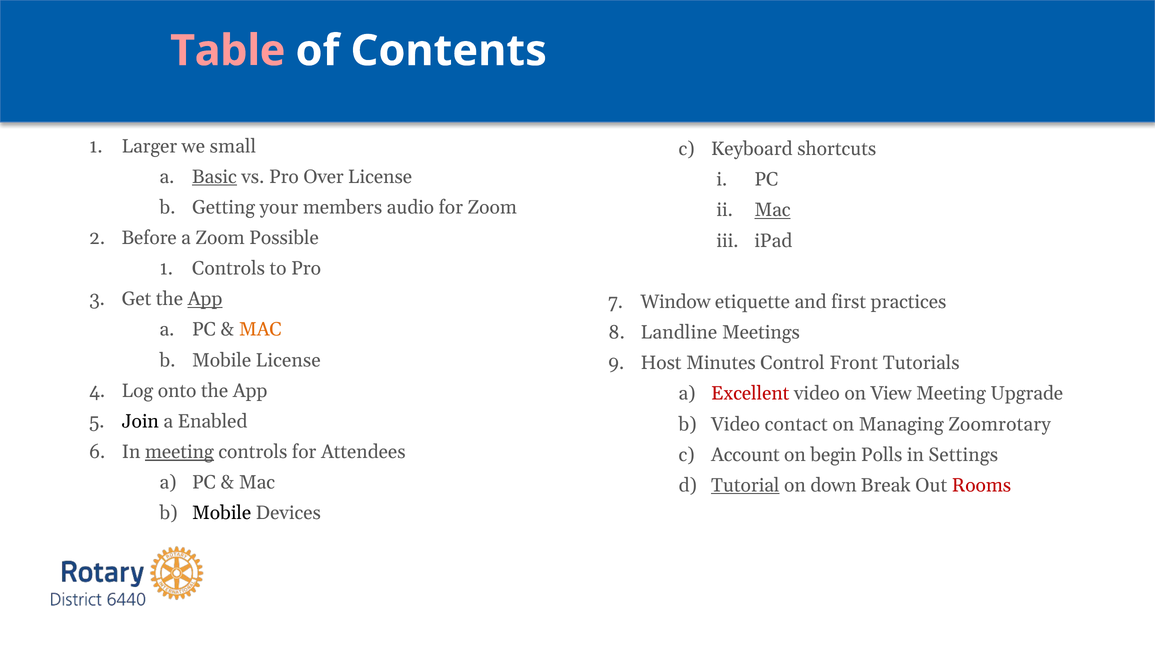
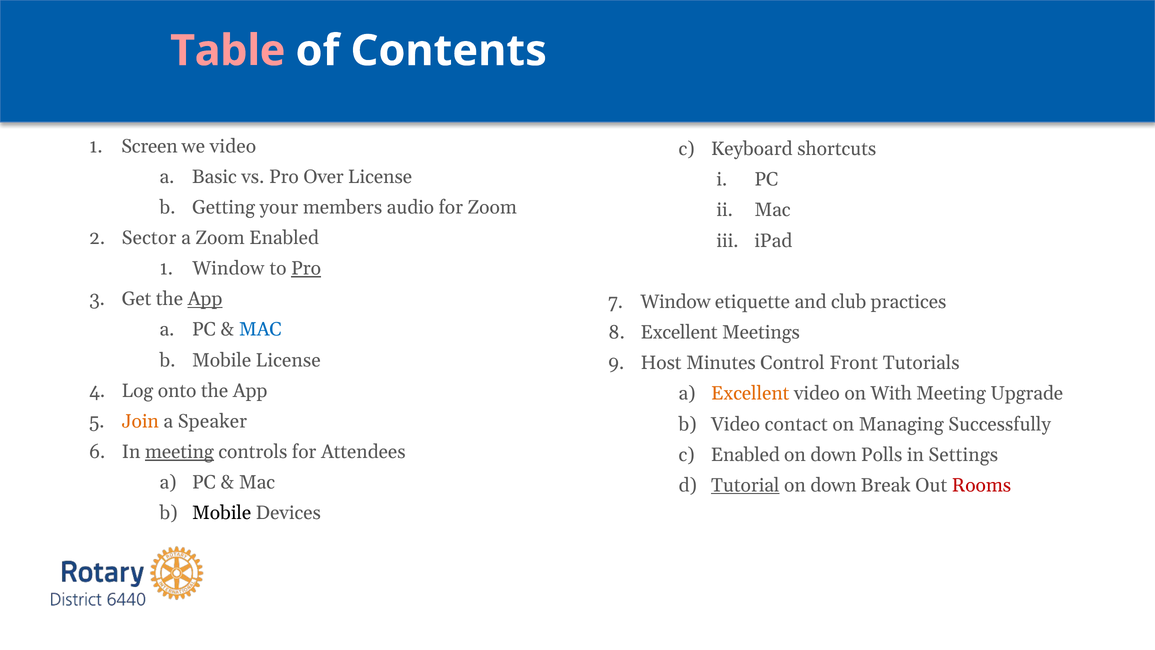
Larger: Larger -> Screen
we small: small -> video
Basic underline: present -> none
Mac at (772, 210) underline: present -> none
Before: Before -> Sector
Zoom Possible: Possible -> Enabled
Controls at (228, 268): Controls -> Window
Pro at (306, 268) underline: none -> present
first: first -> club
MAC at (260, 329) colour: orange -> blue
Landline at (679, 332): Landline -> Excellent
Excellent at (750, 393) colour: red -> orange
View: View -> With
Join colour: black -> orange
Enabled: Enabled -> Speaker
Zoomrotary: Zoomrotary -> Successfully
Account at (745, 455): Account -> Enabled
begin at (833, 455): begin -> down
